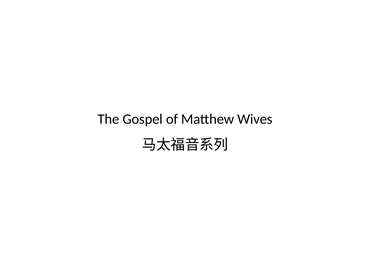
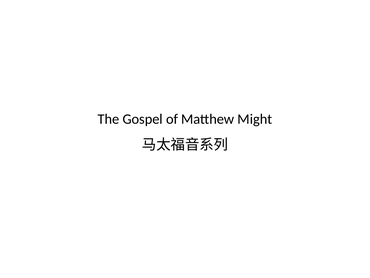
Wives: Wives -> Might
